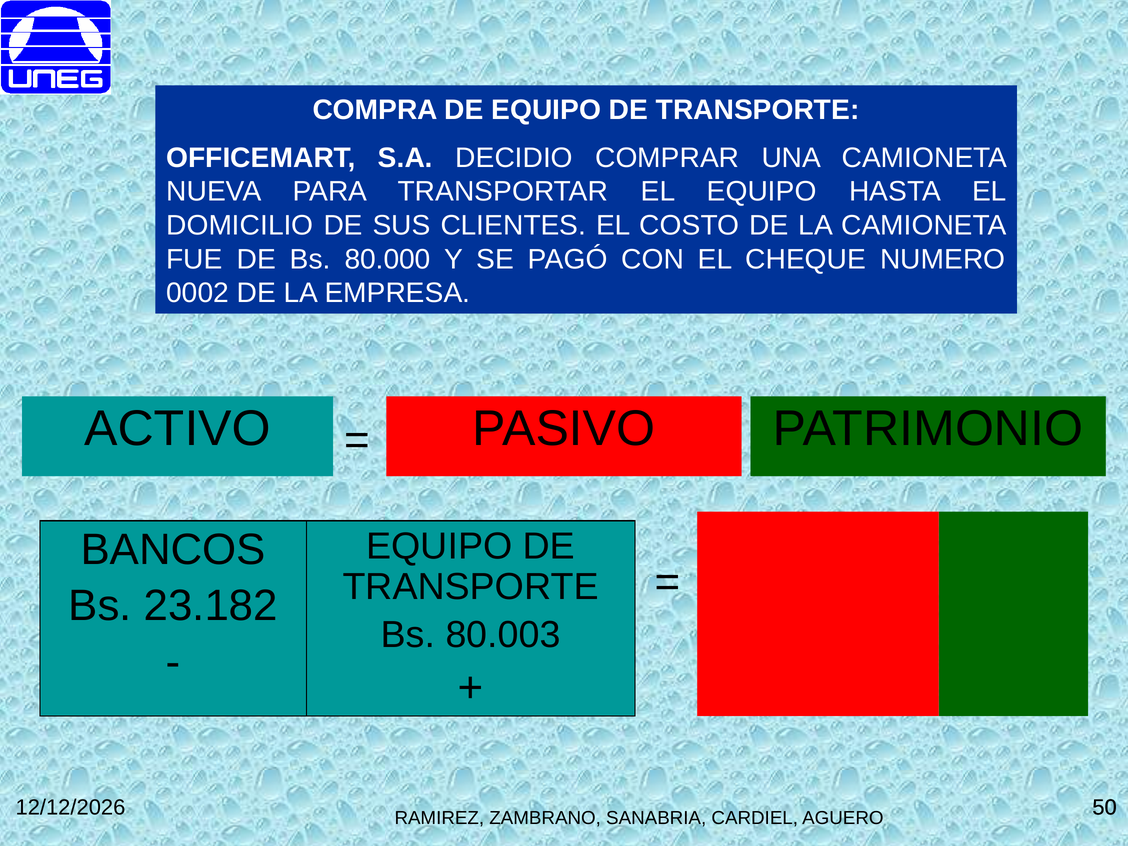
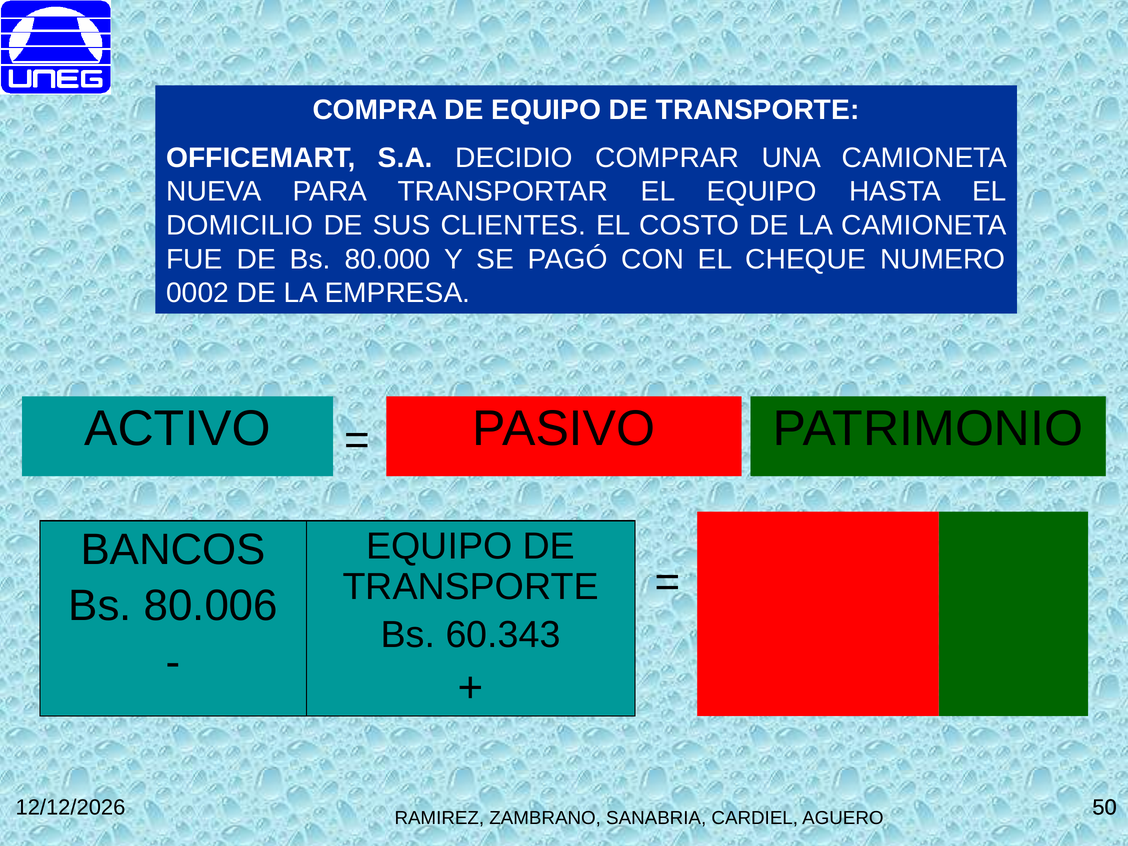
23.182: 23.182 -> 80.006
80.003: 80.003 -> 60.343
